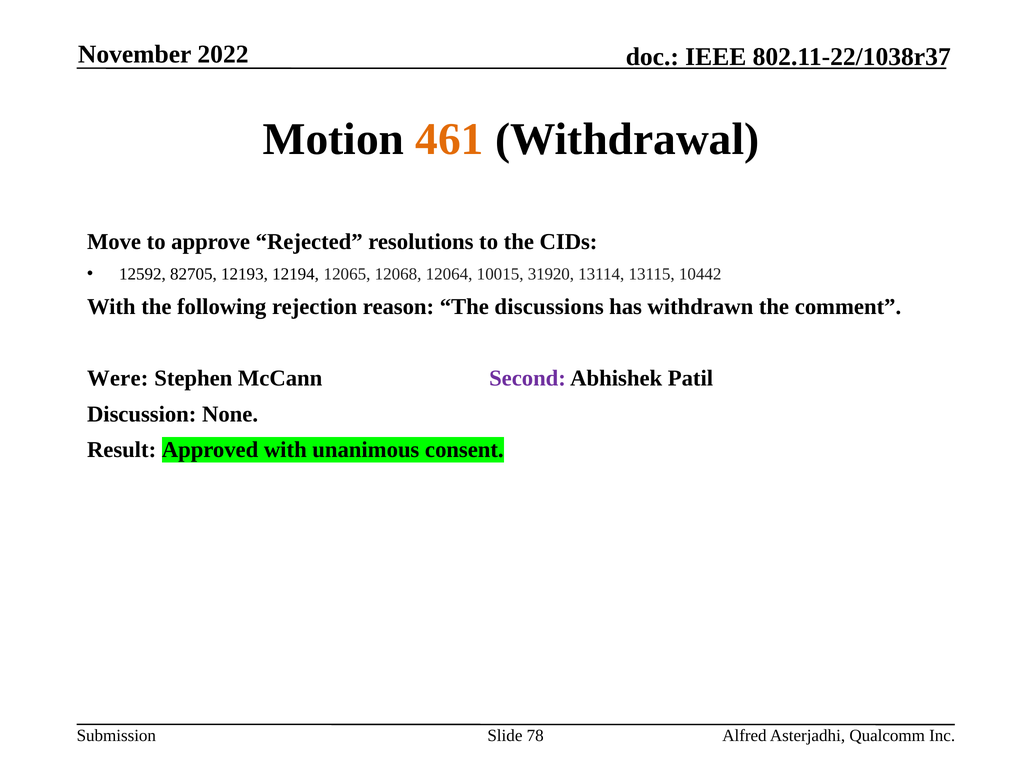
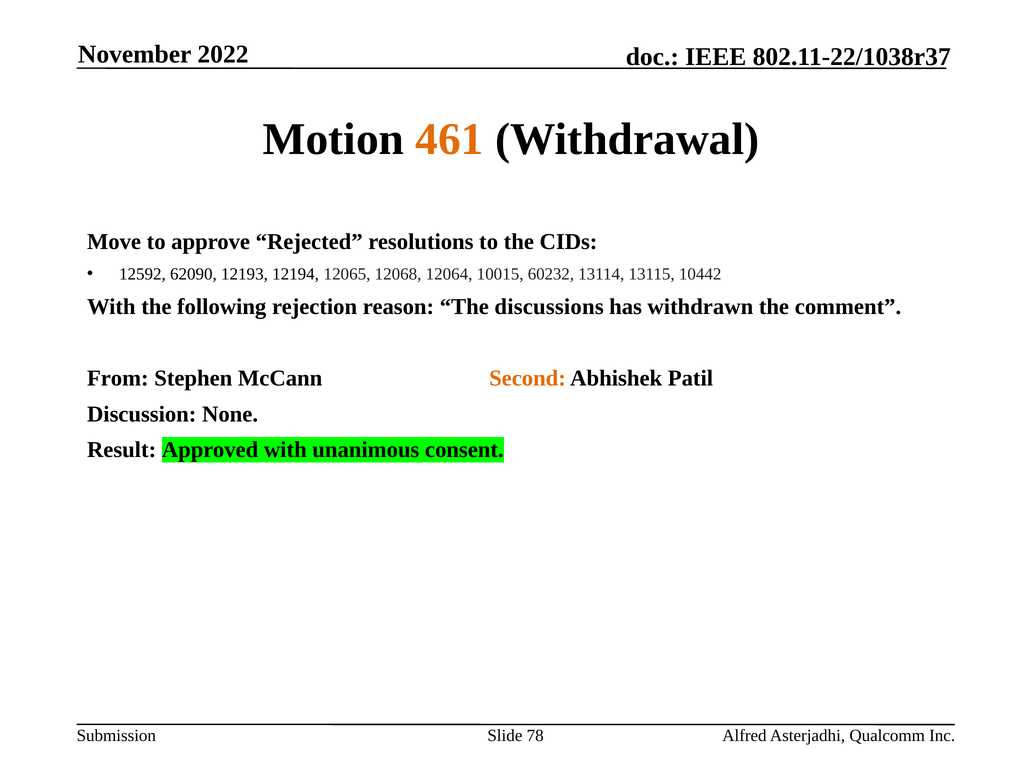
82705: 82705 -> 62090
31920: 31920 -> 60232
Were: Were -> From
Second colour: purple -> orange
